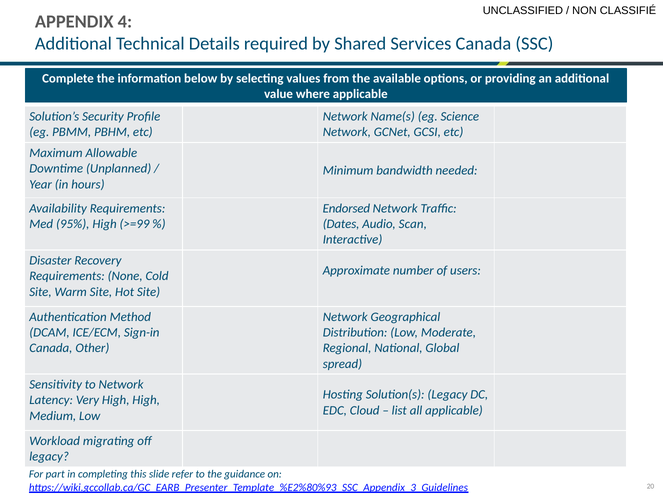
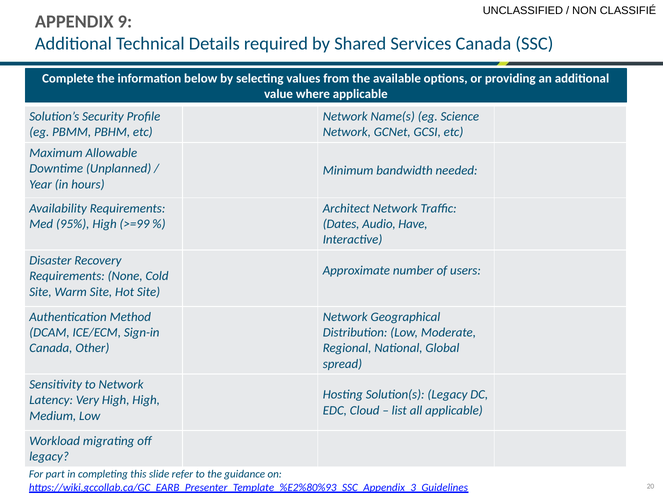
4: 4 -> 9
Endorsed: Endorsed -> Architect
Scan: Scan -> Have
